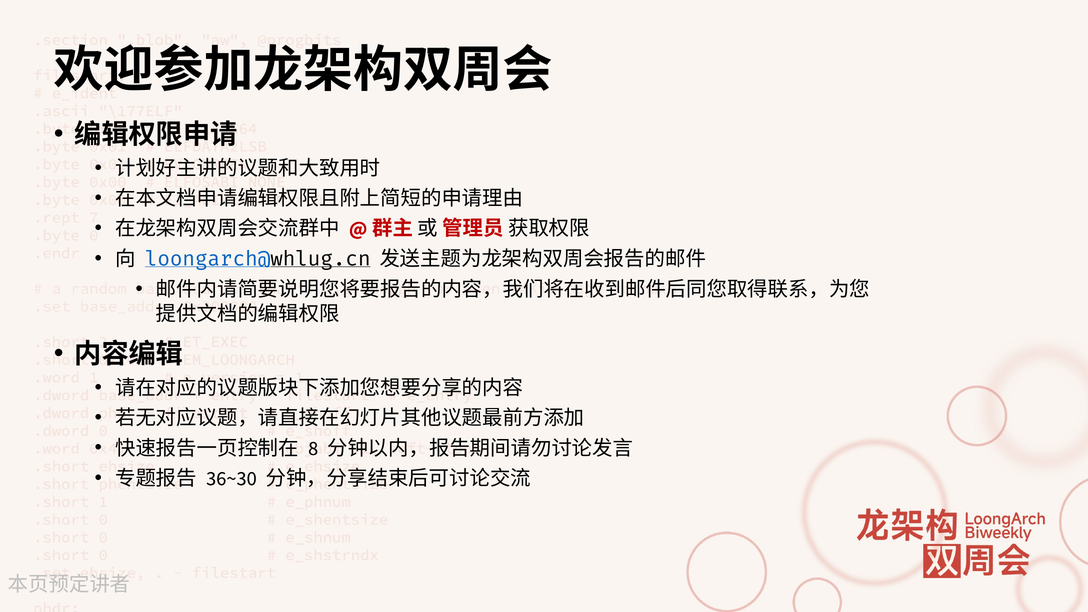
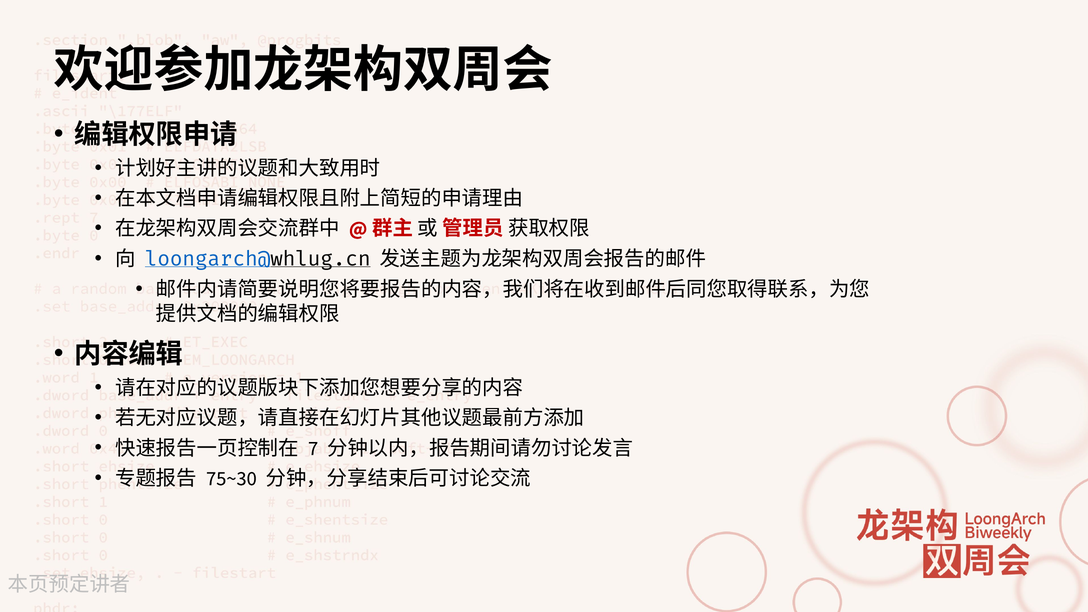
8: 8 -> 7
36~30: 36~30 -> 75~30
